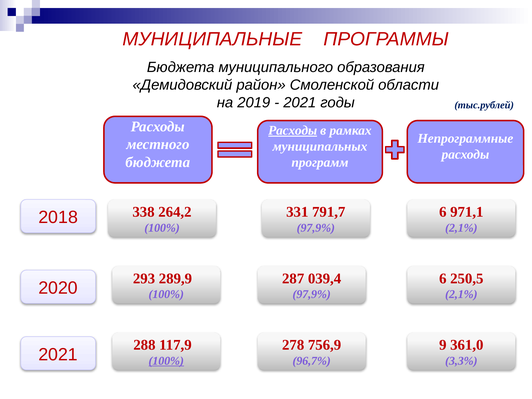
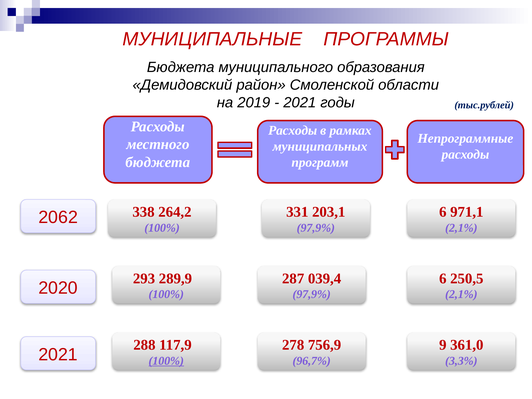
Расходы at (293, 130) underline: present -> none
791,7: 791,7 -> 203,1
2018: 2018 -> 2062
